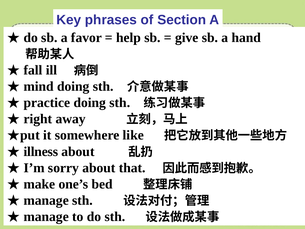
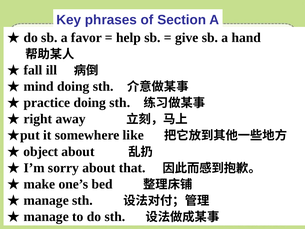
illness: illness -> object
